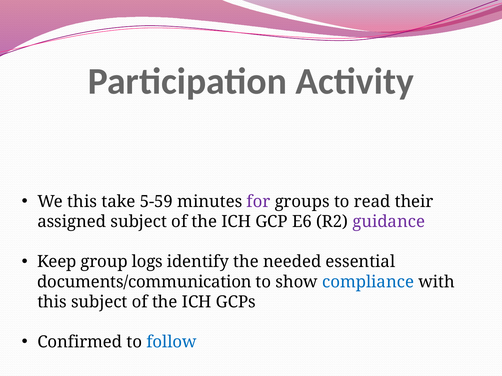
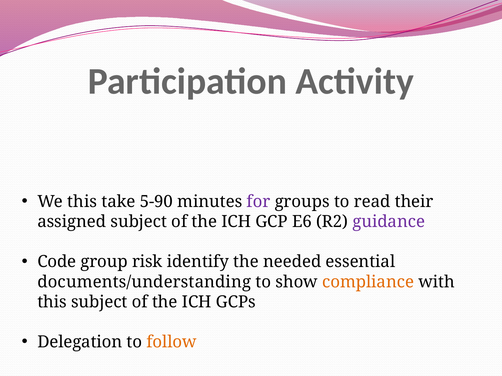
5-59: 5-59 -> 5-90
Keep: Keep -> Code
logs: logs -> risk
documents/communication: documents/communication -> documents/understanding
compliance colour: blue -> orange
Confirmed: Confirmed -> Delegation
follow colour: blue -> orange
